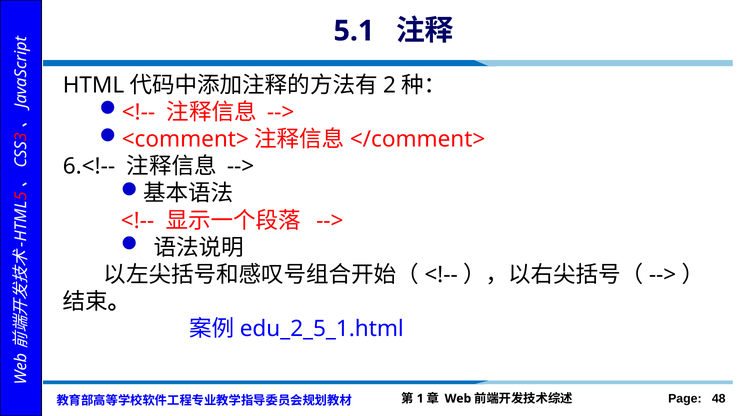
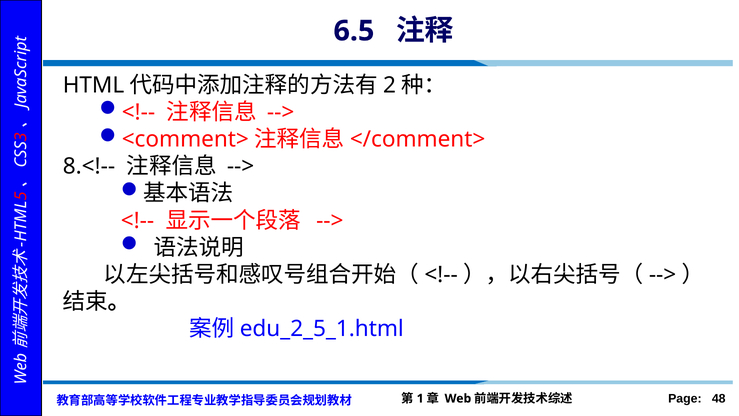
5.1: 5.1 -> 6.5
6.<!--: 6.<!-- -> 8.<!--
